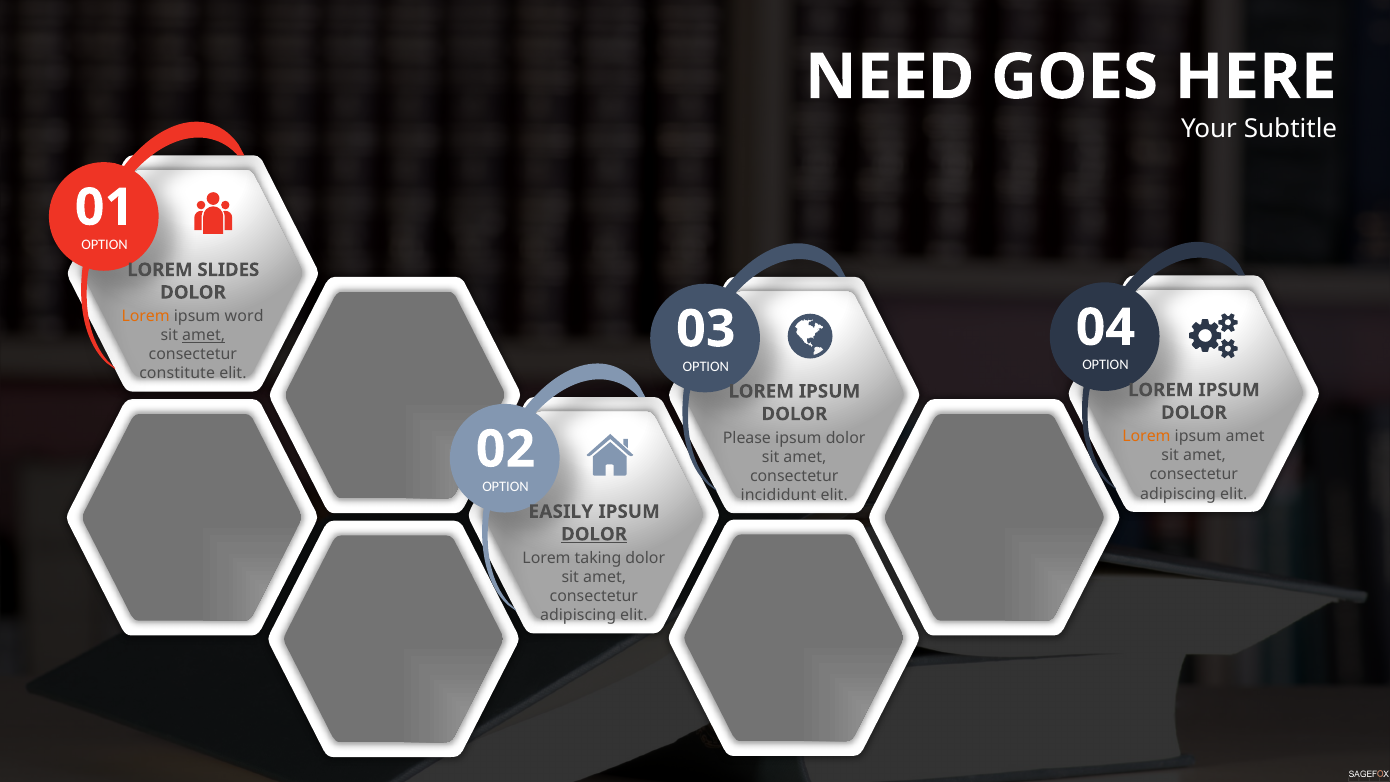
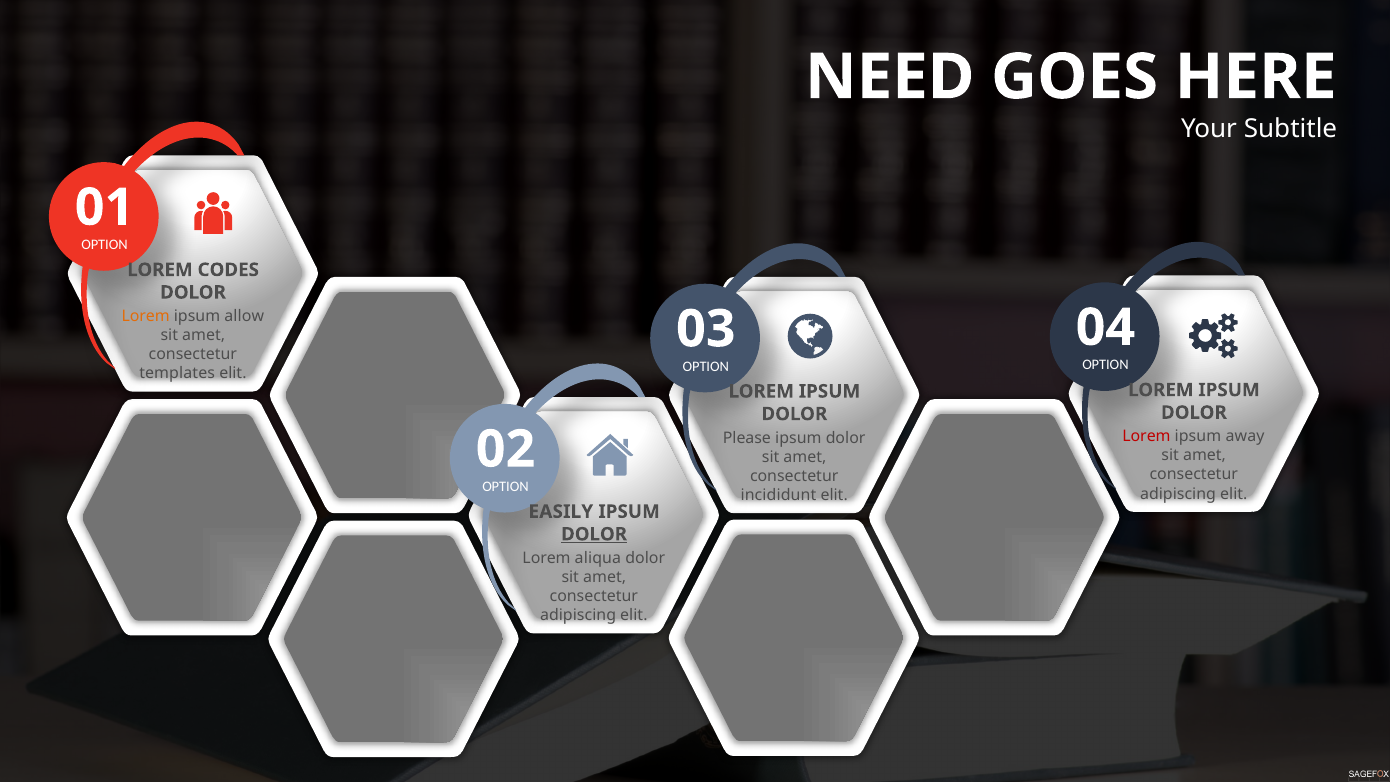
SLIDES: SLIDES -> CODES
word: word -> allow
amet at (204, 335) underline: present -> none
constitute: constitute -> templates
Lorem at (1146, 436) colour: orange -> red
ipsum amet: amet -> away
taking: taking -> aliqua
